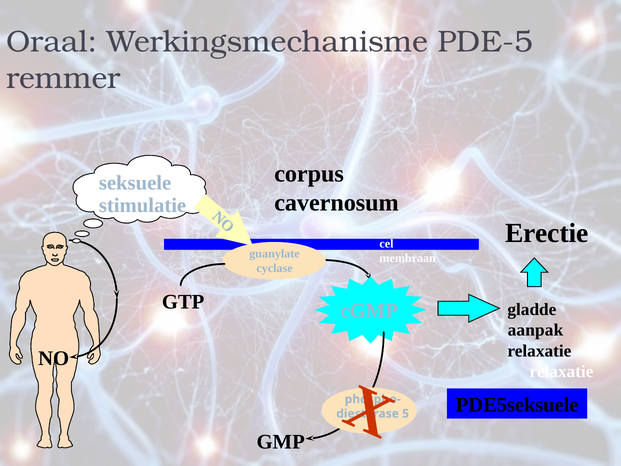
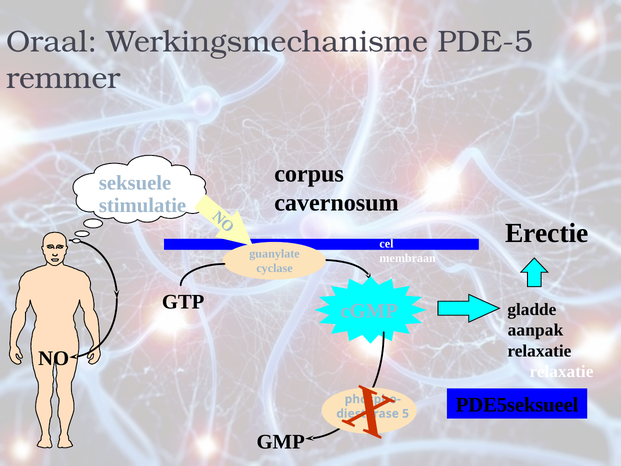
PDE5seksuele: PDE5seksuele -> PDE5seksueel
